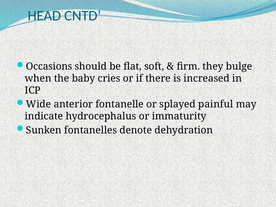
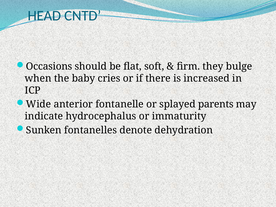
painful: painful -> parents
